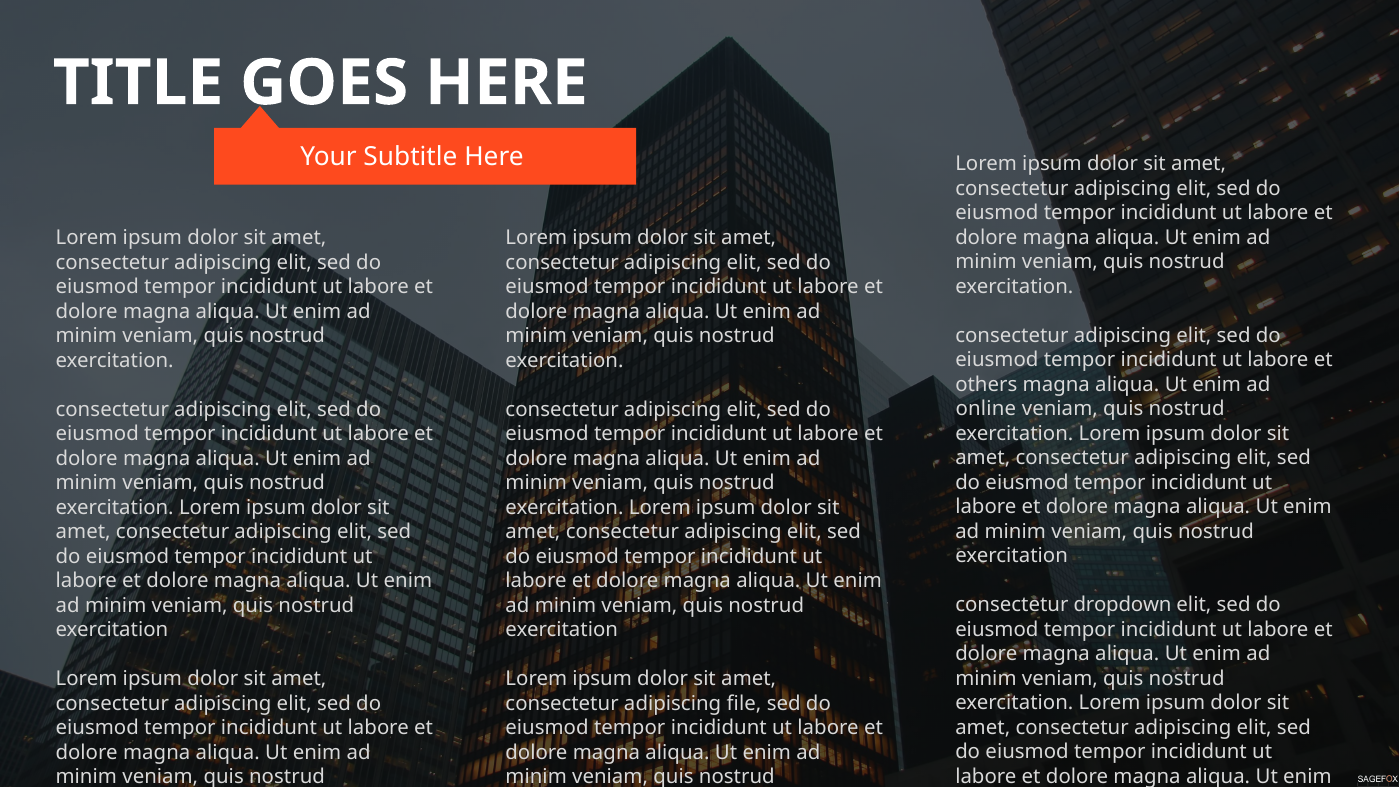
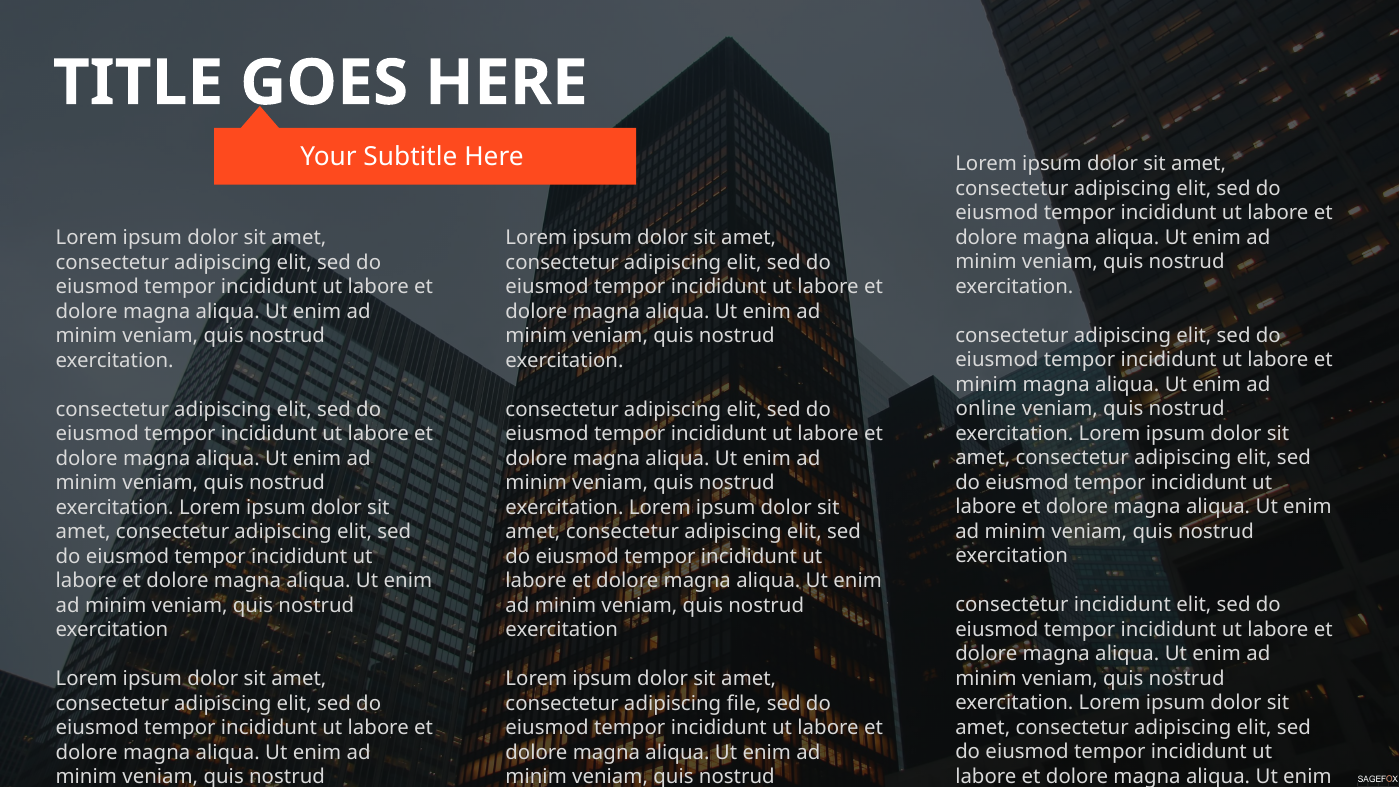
others at (986, 384): others -> minim
consectetur dropdown: dropdown -> incididunt
